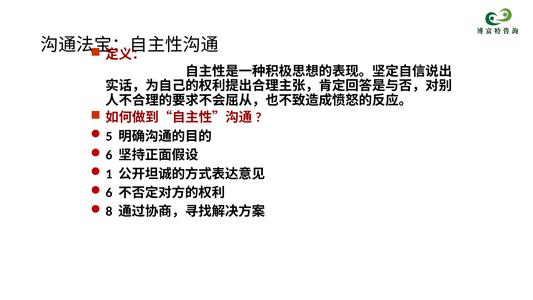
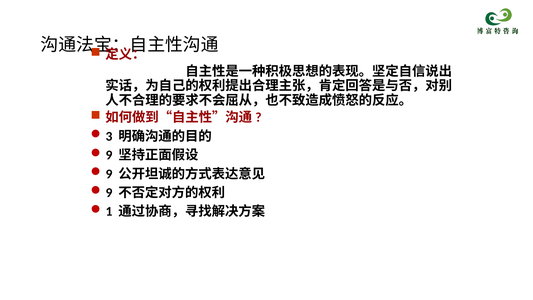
5: 5 -> 3
6 at (109, 155): 6 -> 9
1 at (109, 174): 1 -> 9
6 at (109, 193): 6 -> 9
8: 8 -> 1
